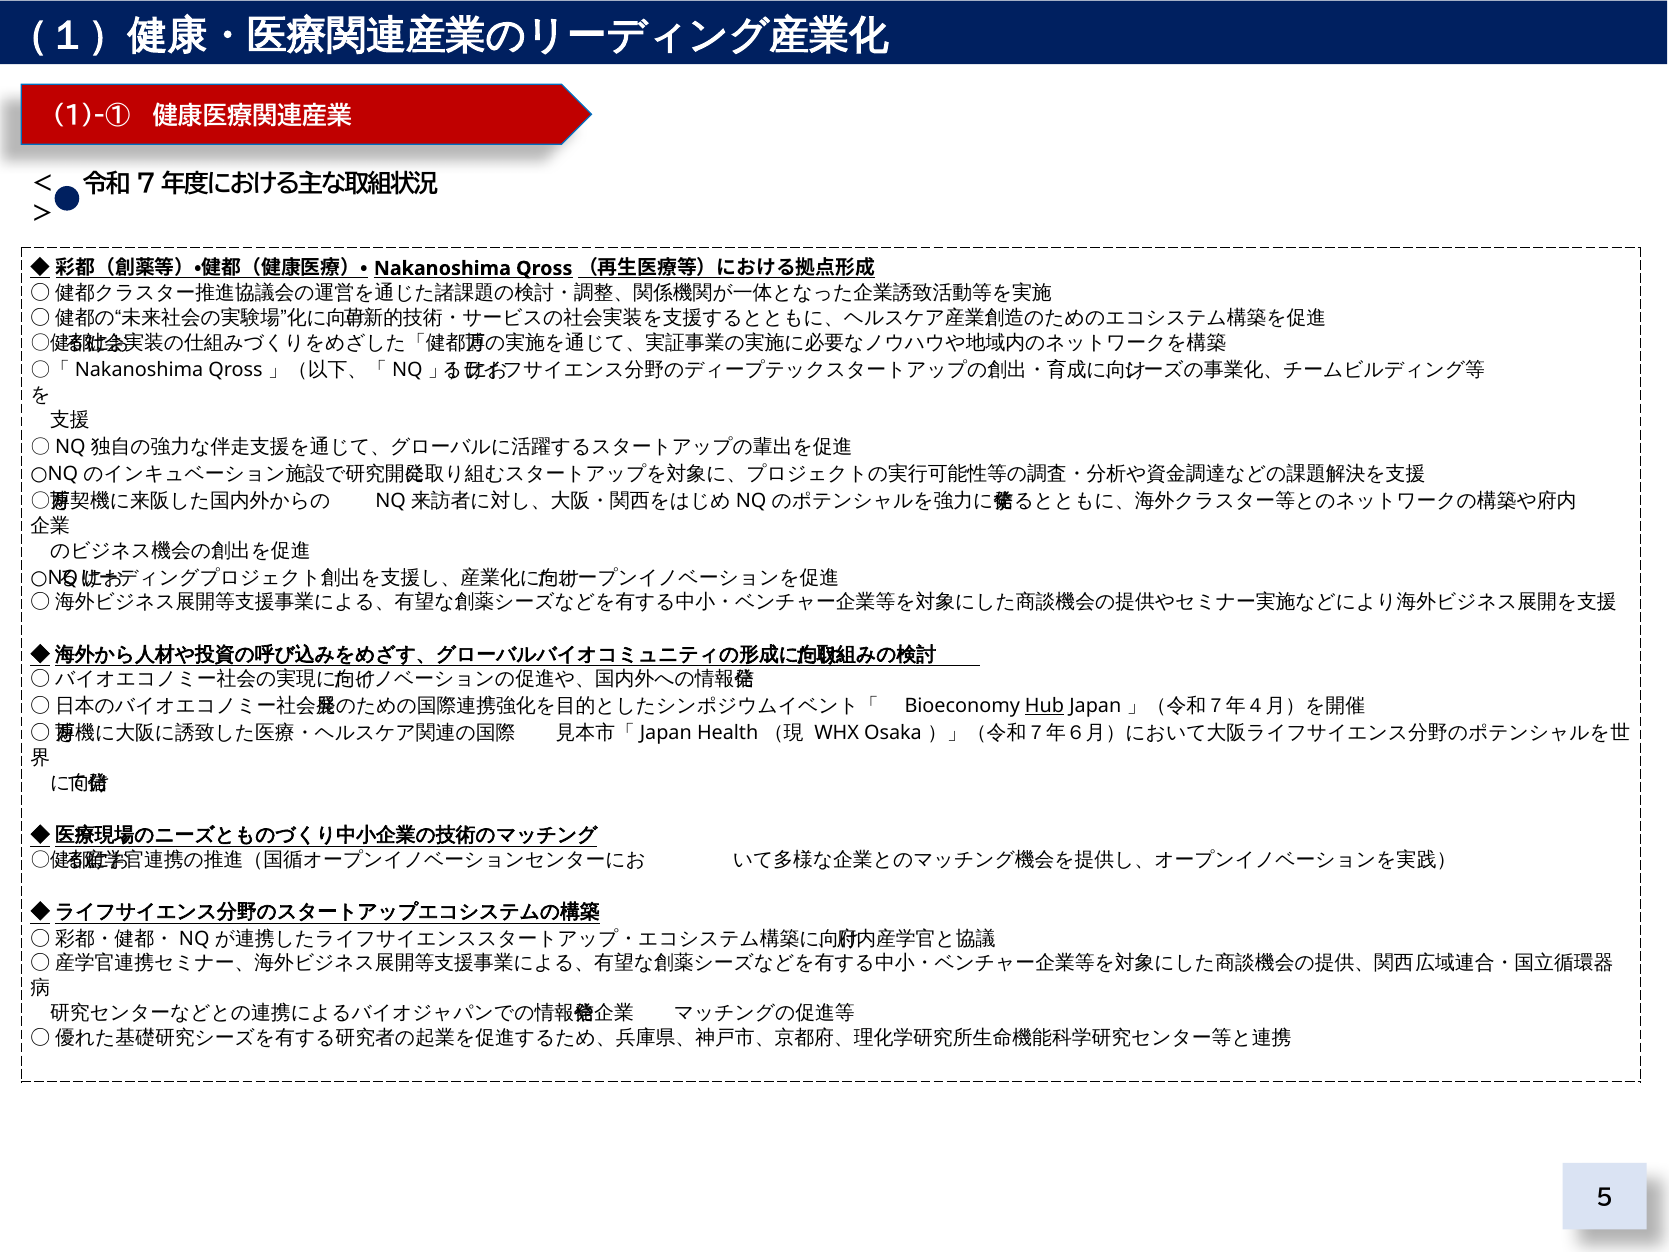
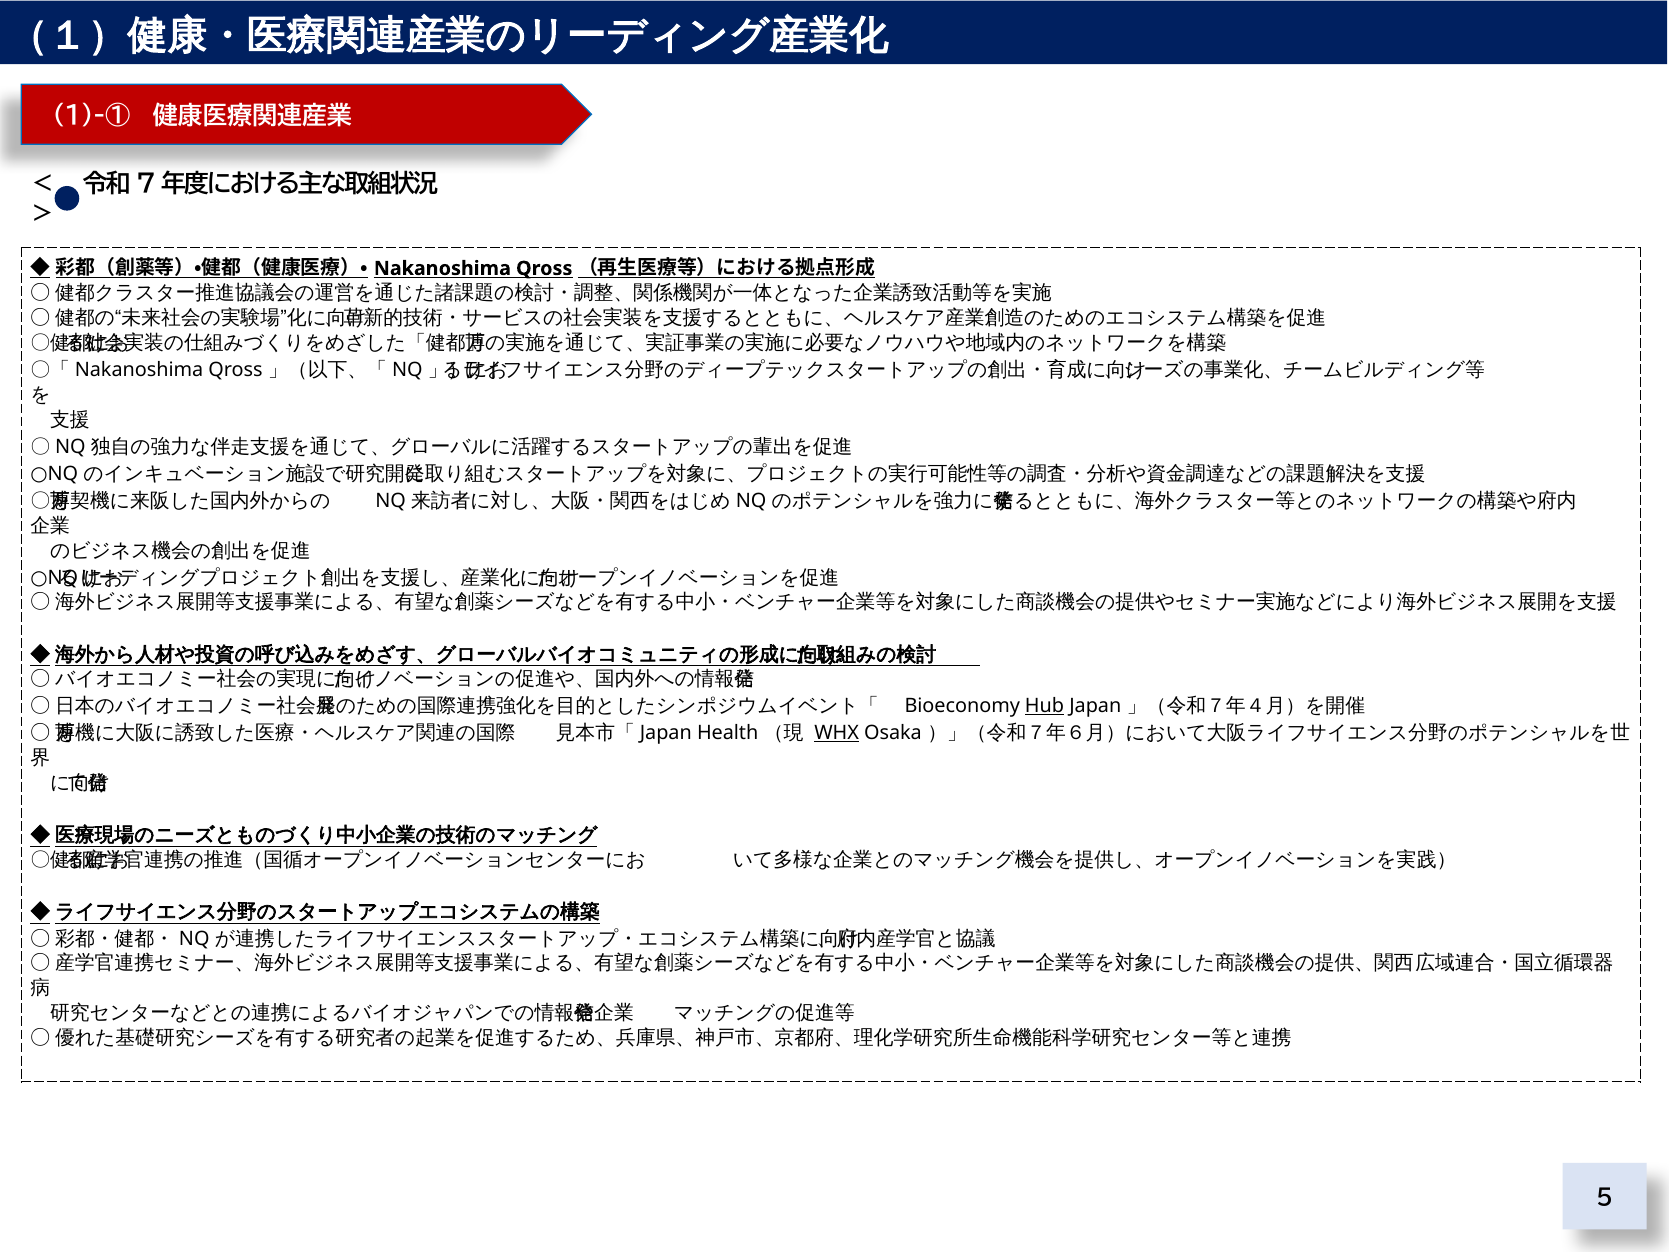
WHX underline: none -> present
